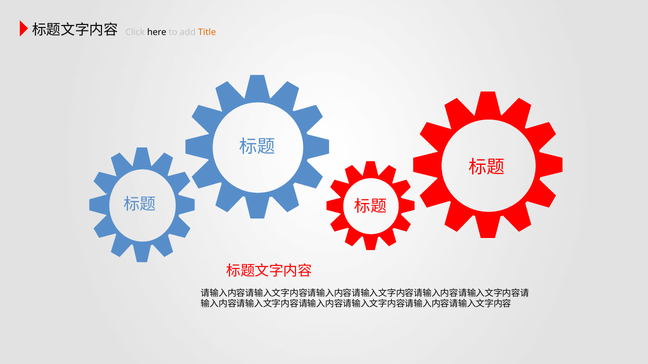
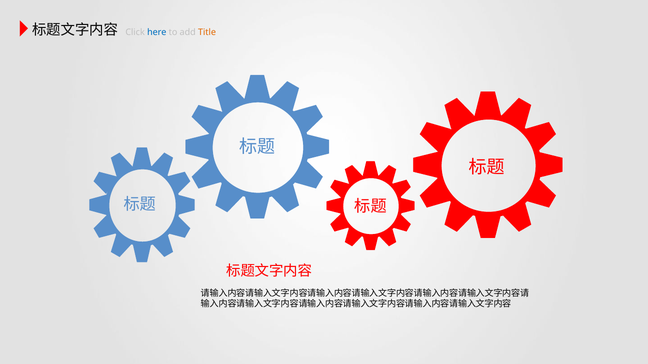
here colour: black -> blue
